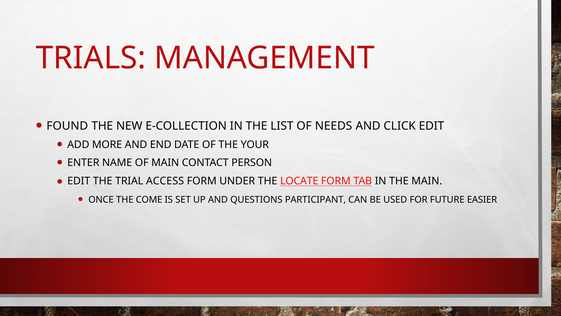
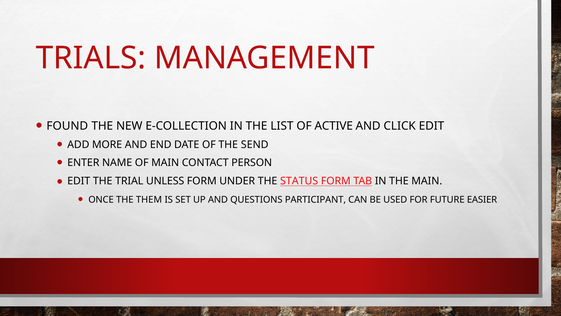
NEEDS: NEEDS -> ACTIVE
YOUR: YOUR -> SEND
ACCESS: ACCESS -> UNLESS
LOCATE: LOCATE -> STATUS
COME: COME -> THEM
